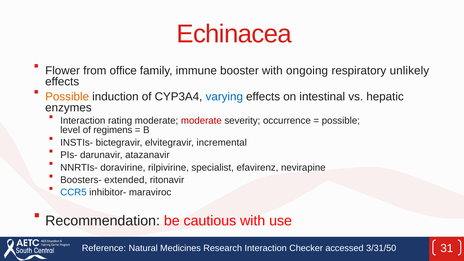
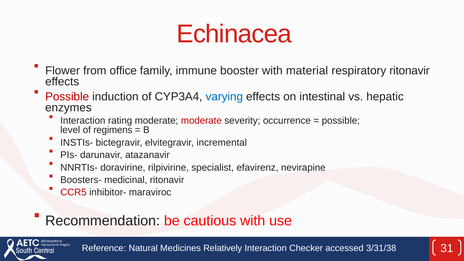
ongoing: ongoing -> material
respiratory unlikely: unlikely -> ritonavir
Possible at (67, 97) colour: orange -> red
extended: extended -> medicinal
CCR5 colour: blue -> red
Research: Research -> Relatively
3/31/50: 3/31/50 -> 3/31/38
